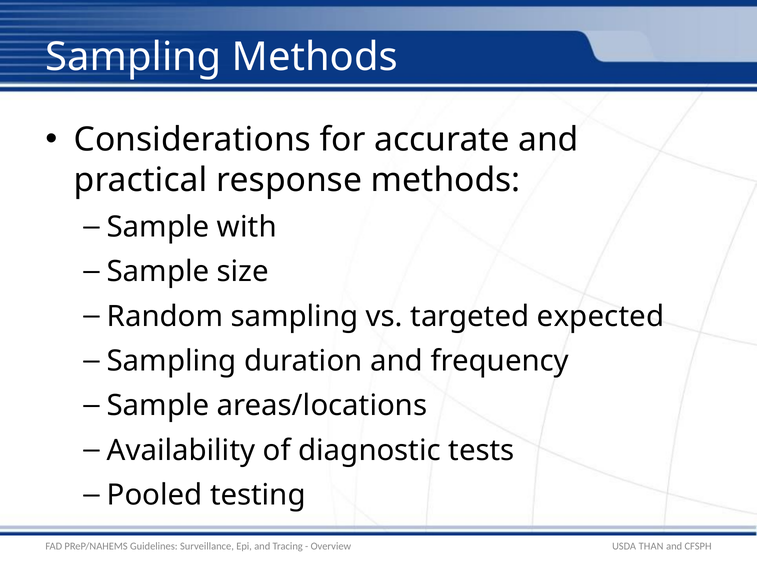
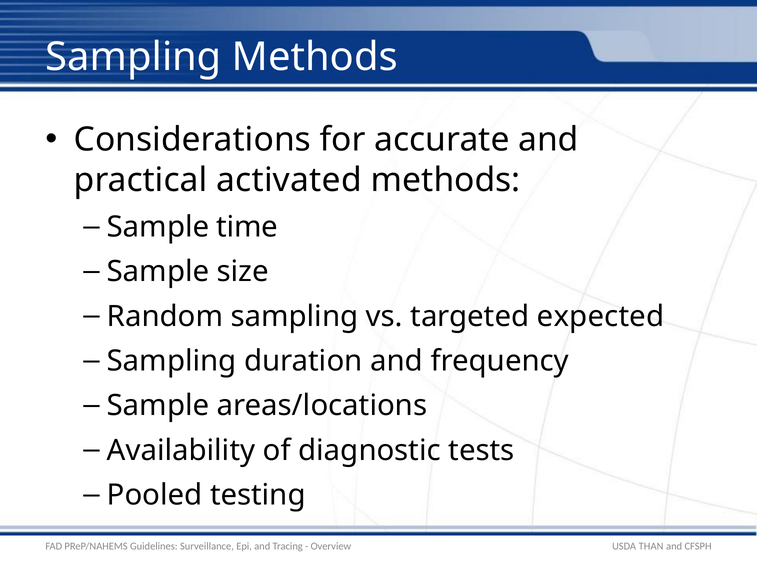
response: response -> activated
with: with -> time
